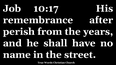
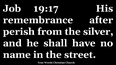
10:17: 10:17 -> 19:17
years: years -> silver
